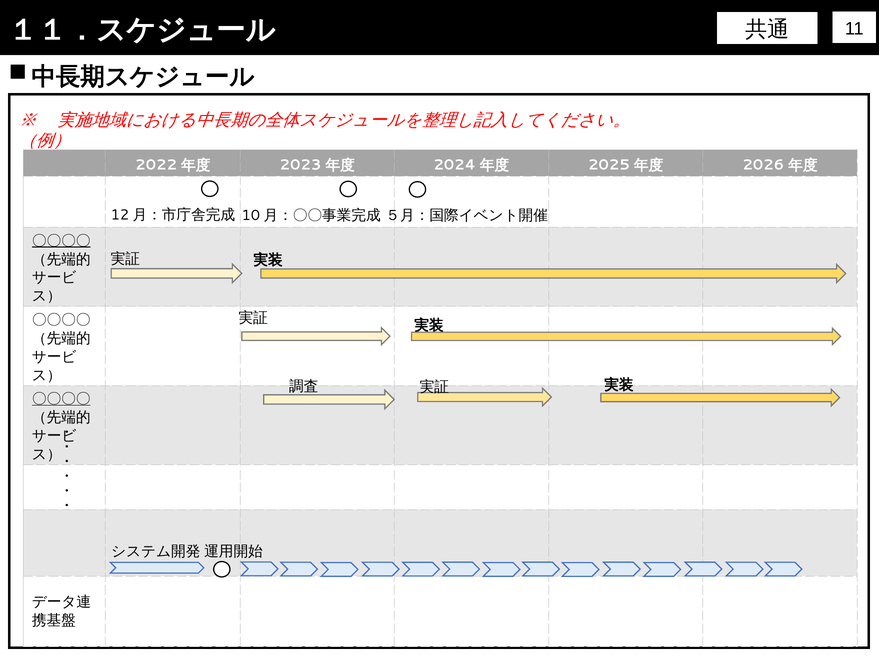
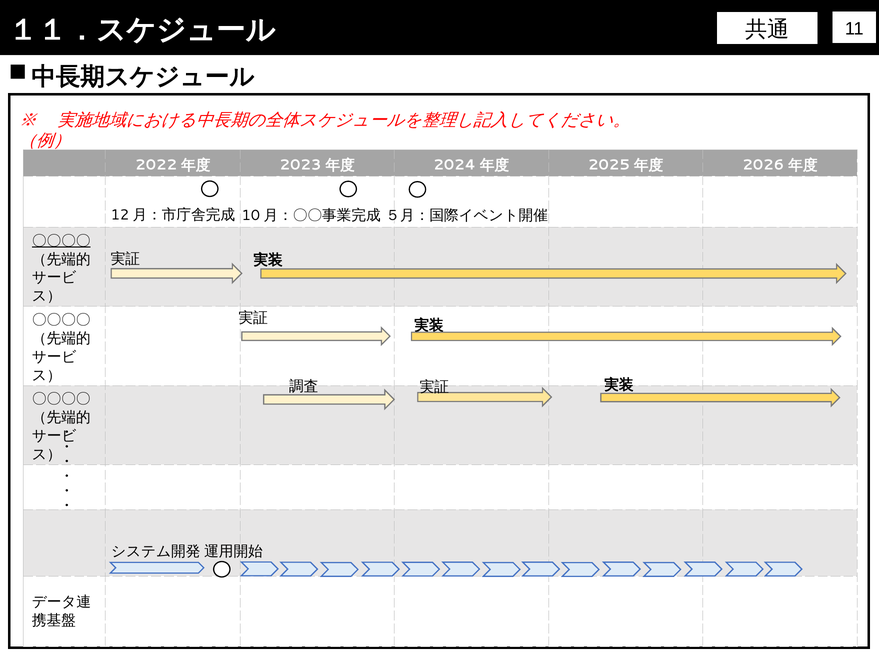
〇〇〇〇 at (61, 399) underline: present -> none
